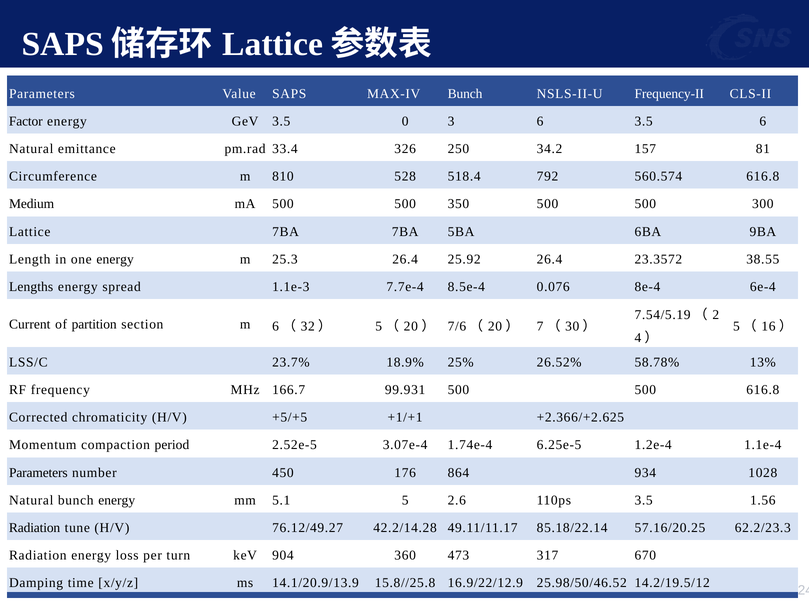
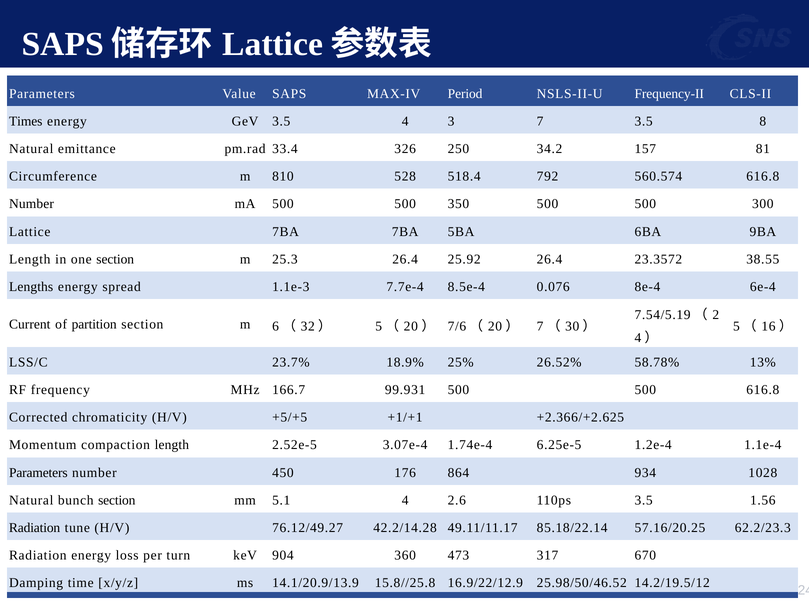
MAX-IV Bunch: Bunch -> Period
Factor: Factor -> Times
3.5 0: 0 -> 4
3 6: 6 -> 7
3.5 6: 6 -> 8
Medium at (32, 204): Medium -> Number
one energy: energy -> section
compaction period: period -> length
bunch energy: energy -> section
5.1 5: 5 -> 4
